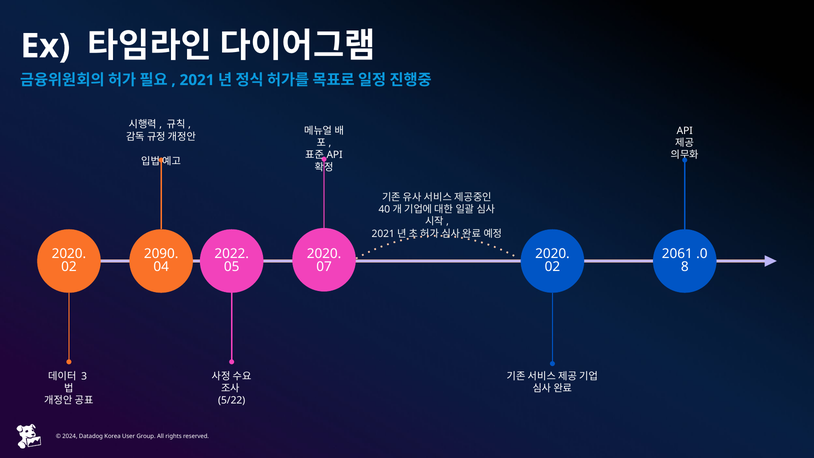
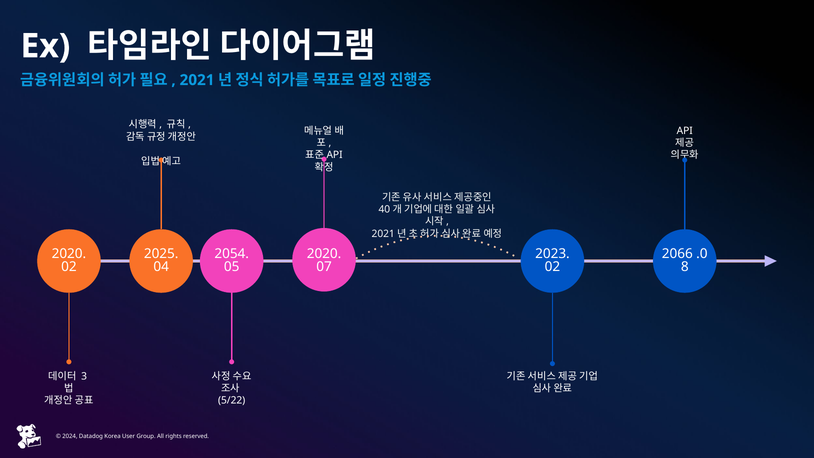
2090: 2090 -> 2025
2022: 2022 -> 2054
2020 at (552, 254): 2020 -> 2023
2061: 2061 -> 2066
